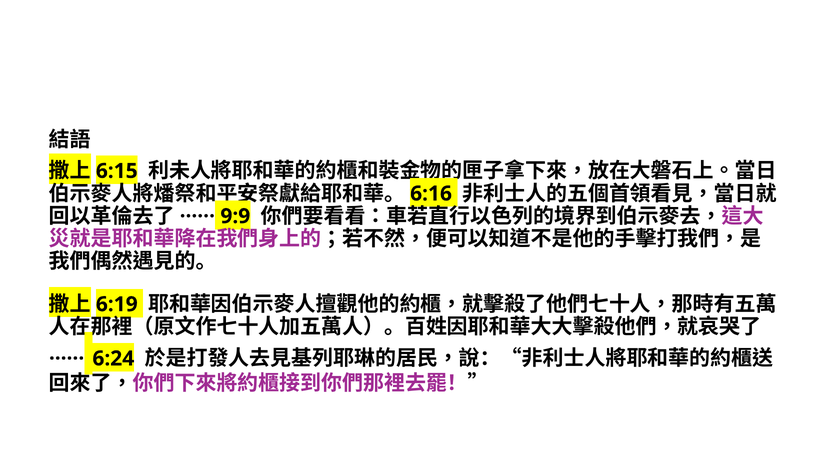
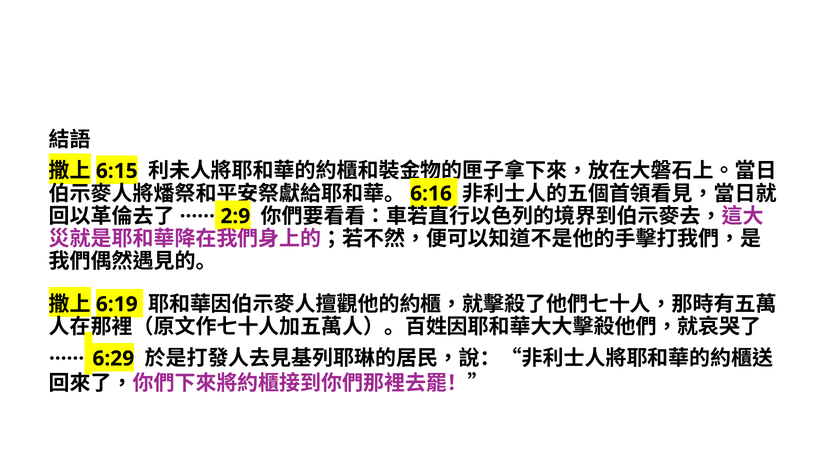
9:9: 9:9 -> 2:9
6:24: 6:24 -> 6:29
